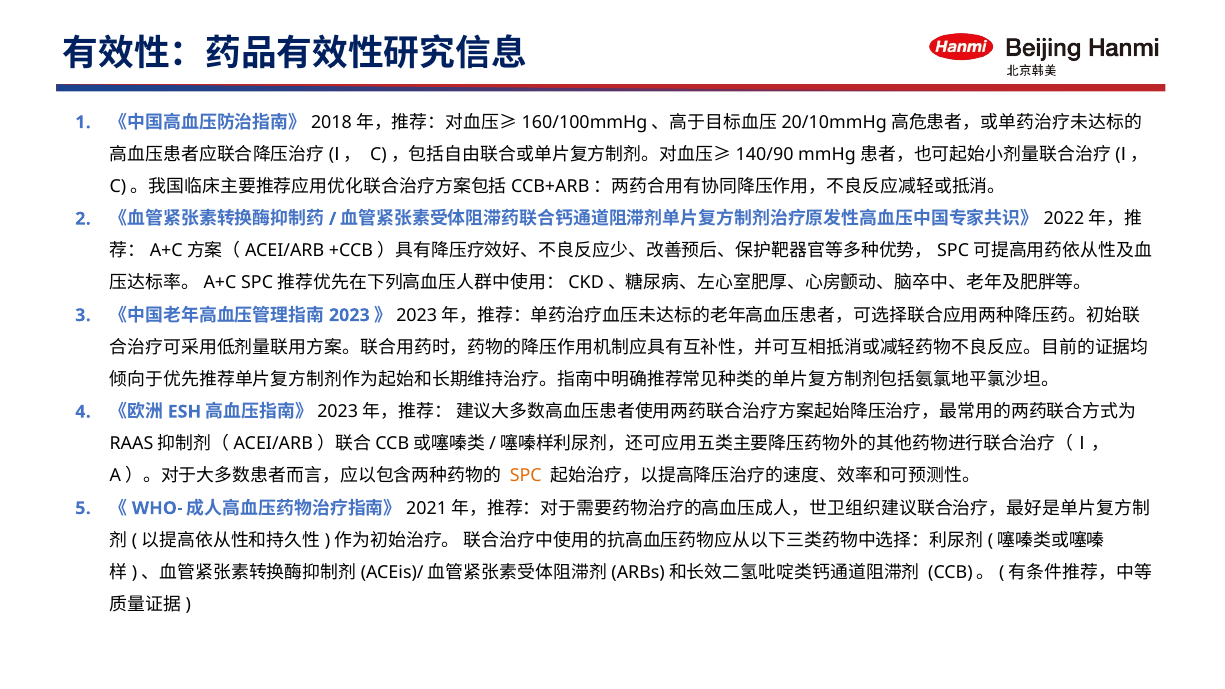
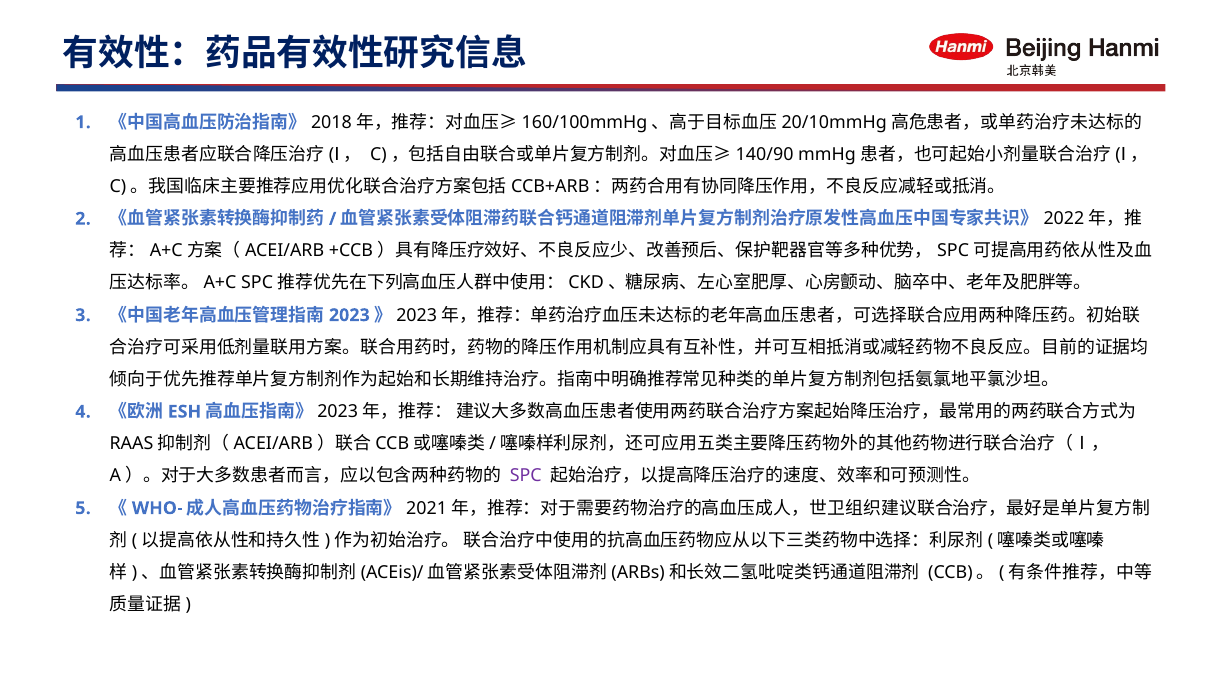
SPC colour: orange -> purple
